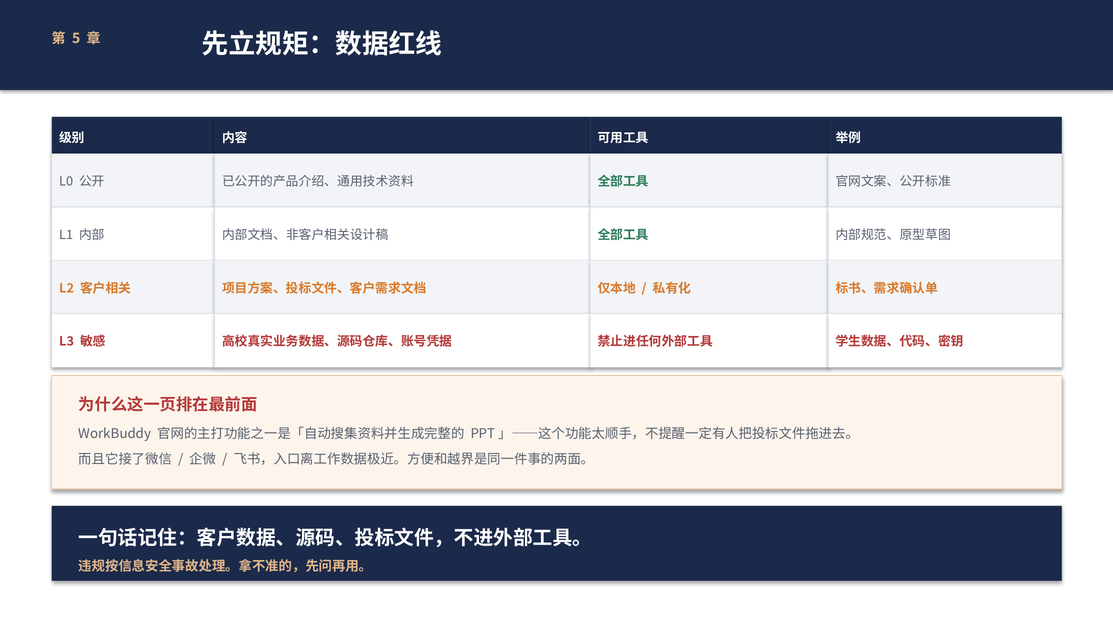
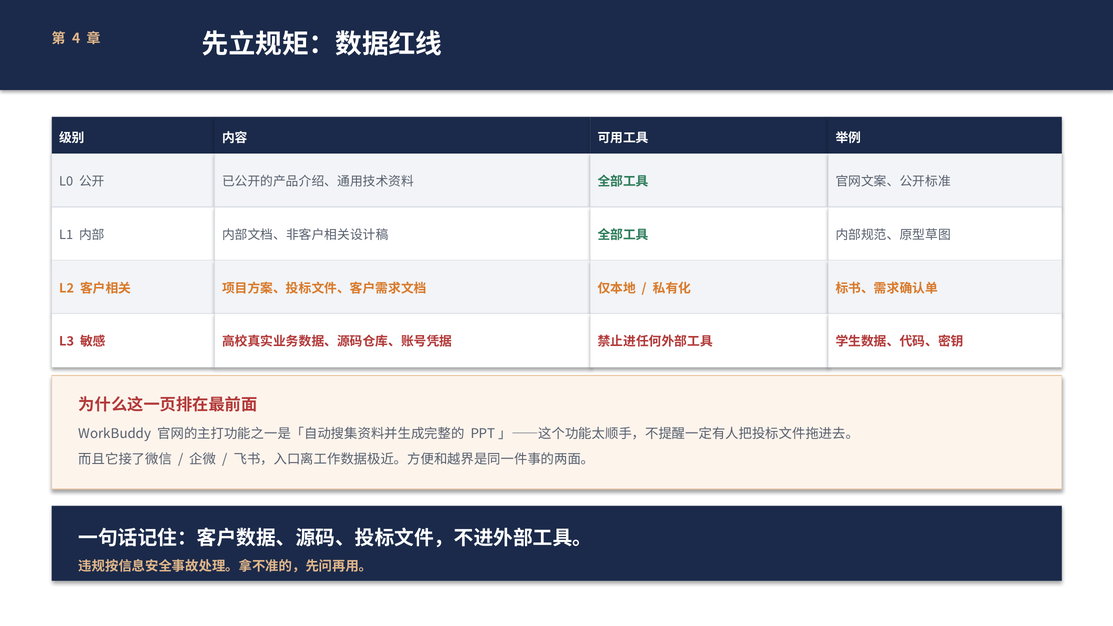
5: 5 -> 4
